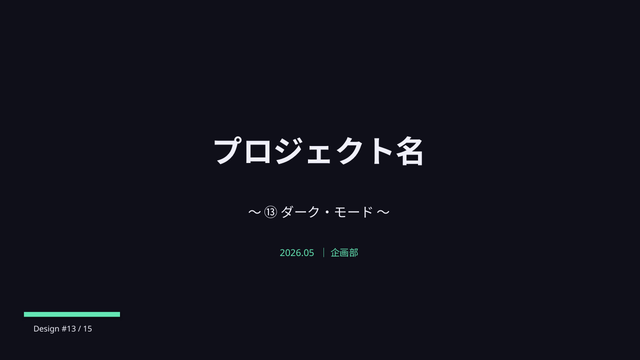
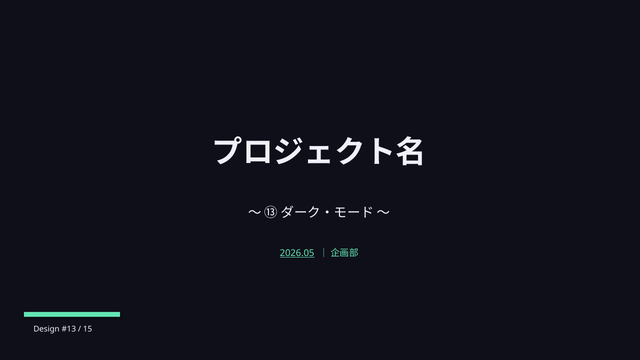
2026.05 underline: none -> present
